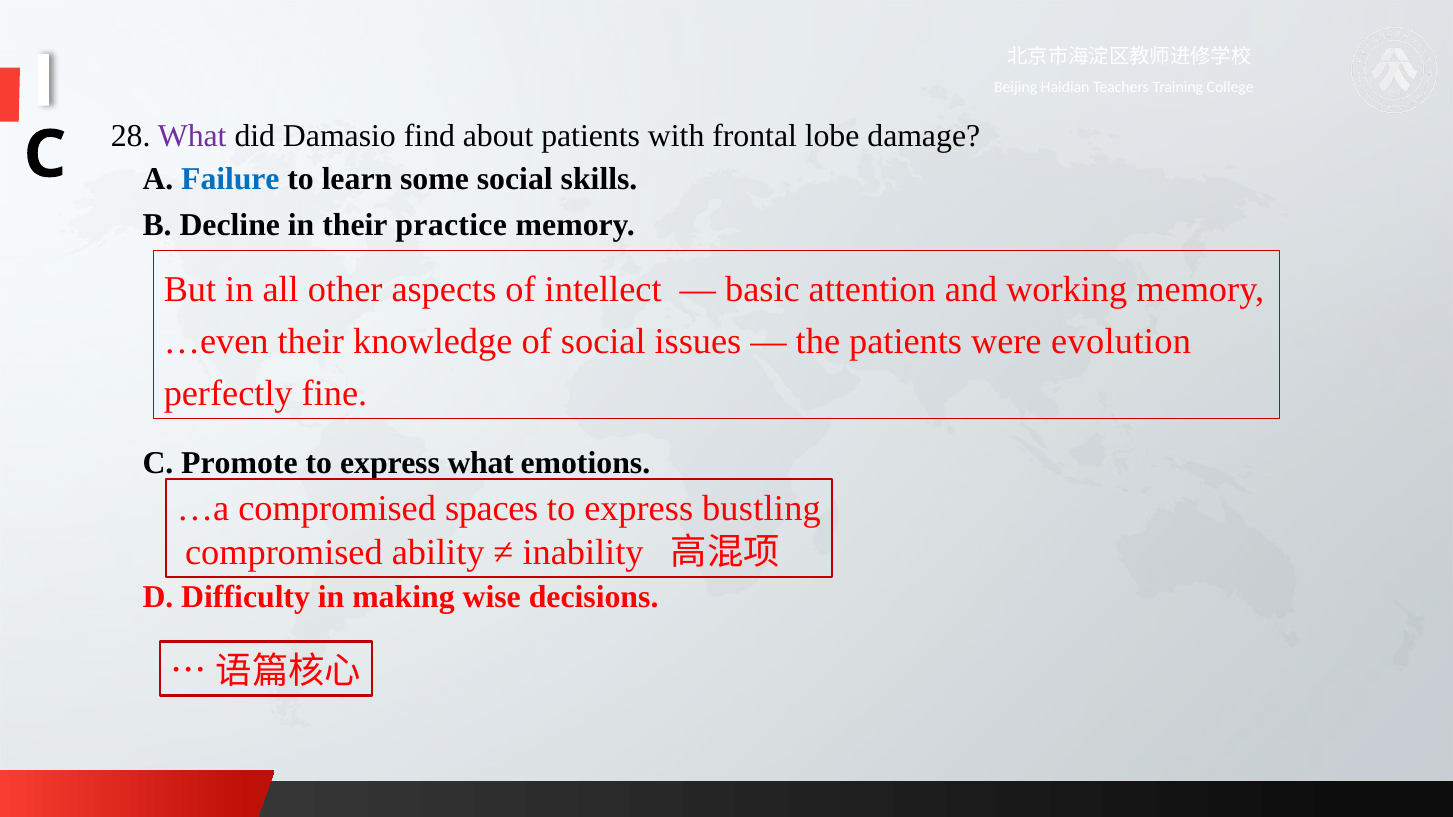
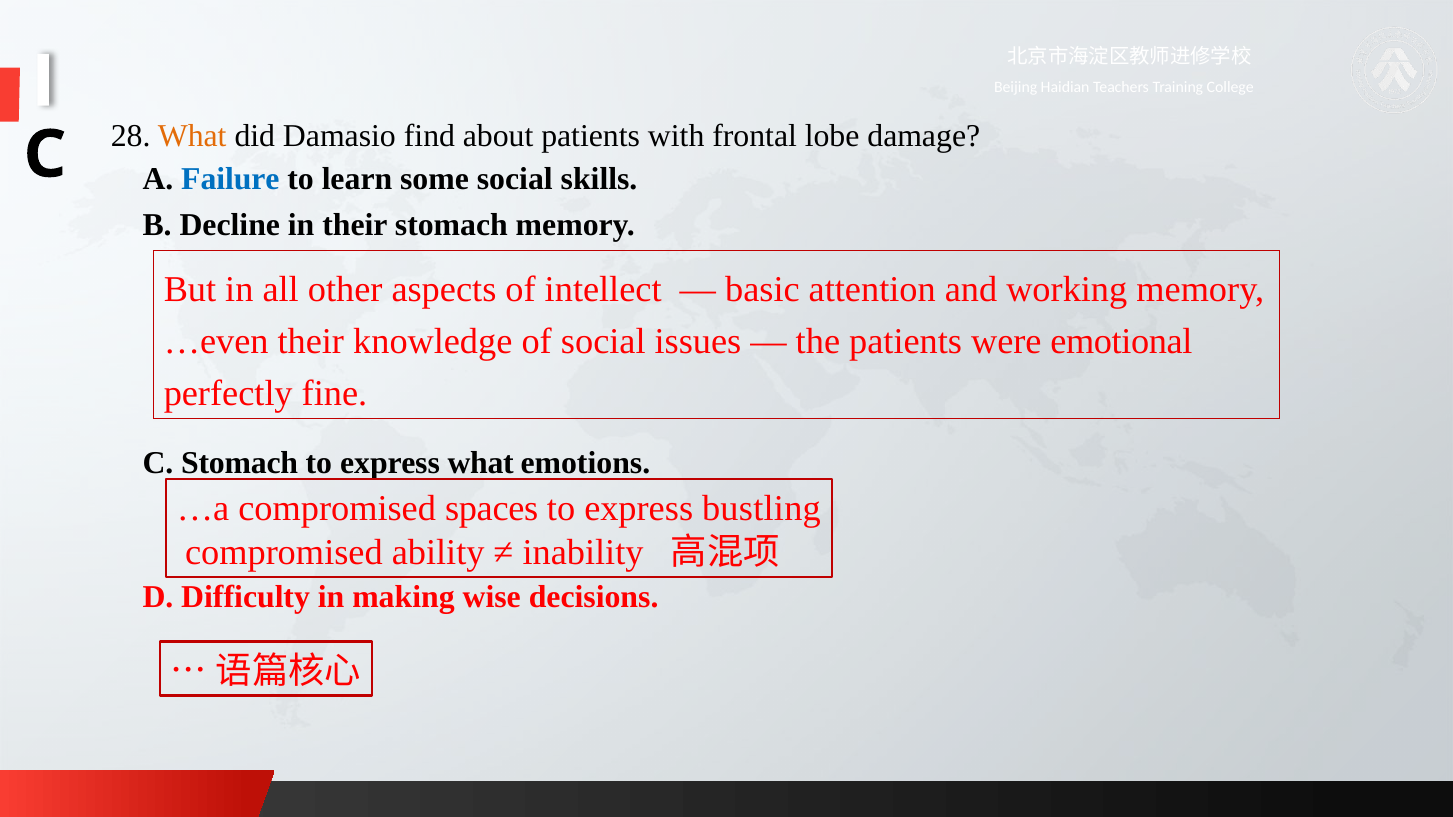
What at (192, 136) colour: purple -> orange
their practice: practice -> stomach
evolution: evolution -> emotional
C Promote: Promote -> Stomach
